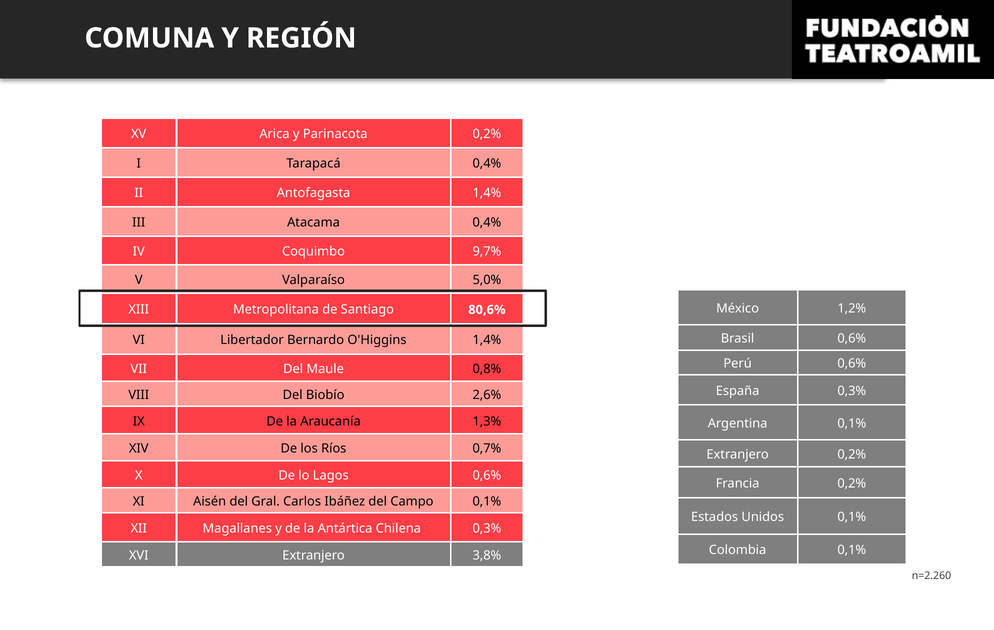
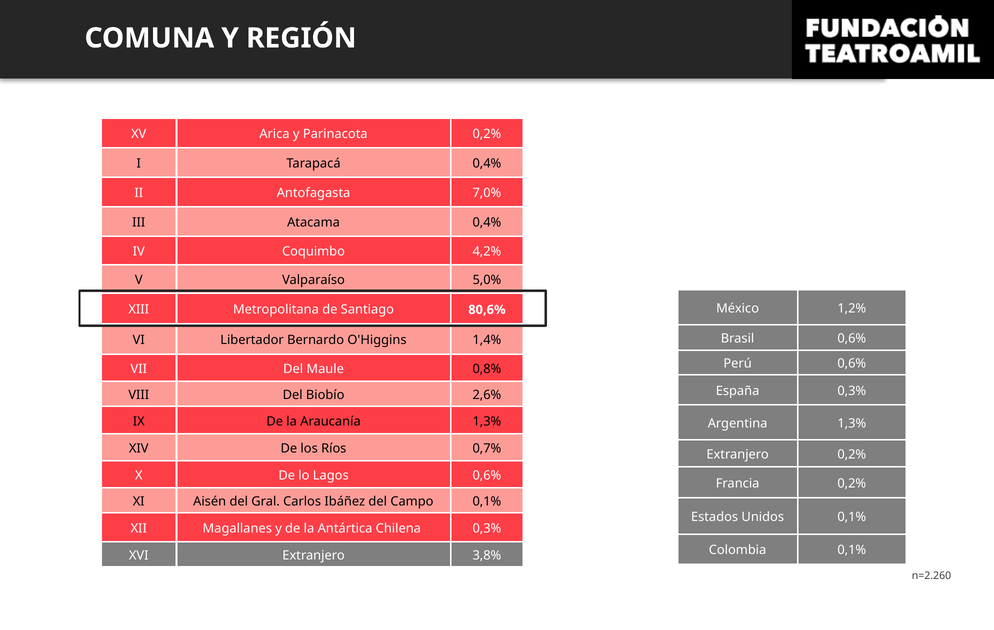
Antofagasta 1,4%: 1,4% -> 7,0%
9,7%: 9,7% -> 4,2%
Argentina 0,1%: 0,1% -> 1,3%
